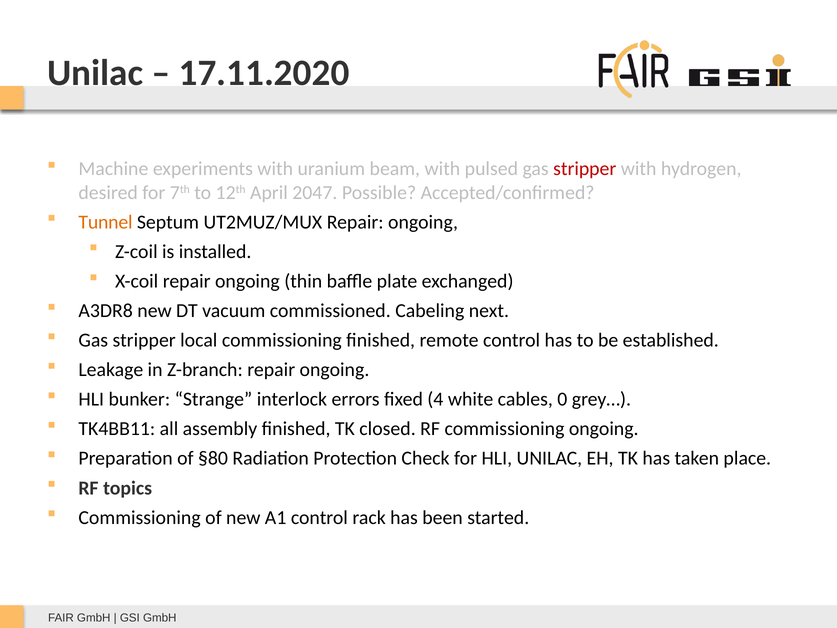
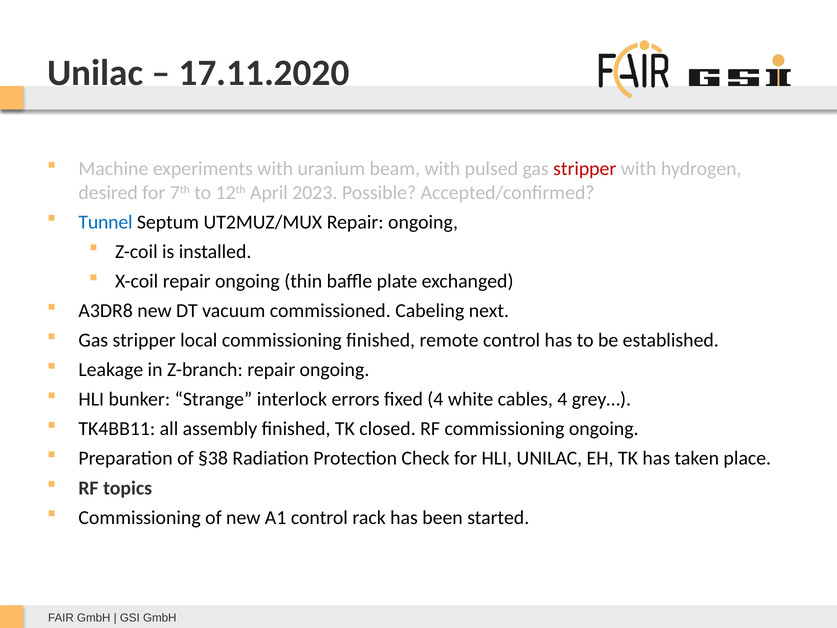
2047: 2047 -> 2023
Tunnel colour: orange -> blue
cables 0: 0 -> 4
§80: §80 -> §38
